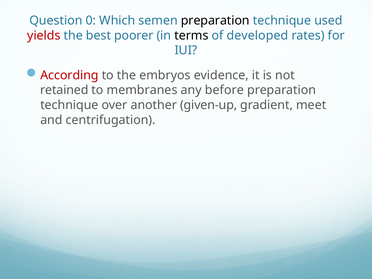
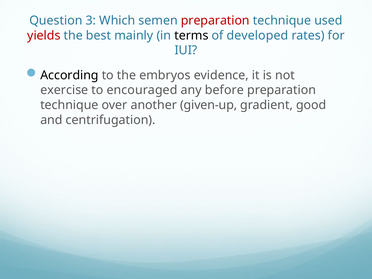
0: 0 -> 3
preparation at (215, 21) colour: black -> red
poorer: poorer -> mainly
According colour: red -> black
retained: retained -> exercise
membranes: membranes -> encouraged
meet: meet -> good
